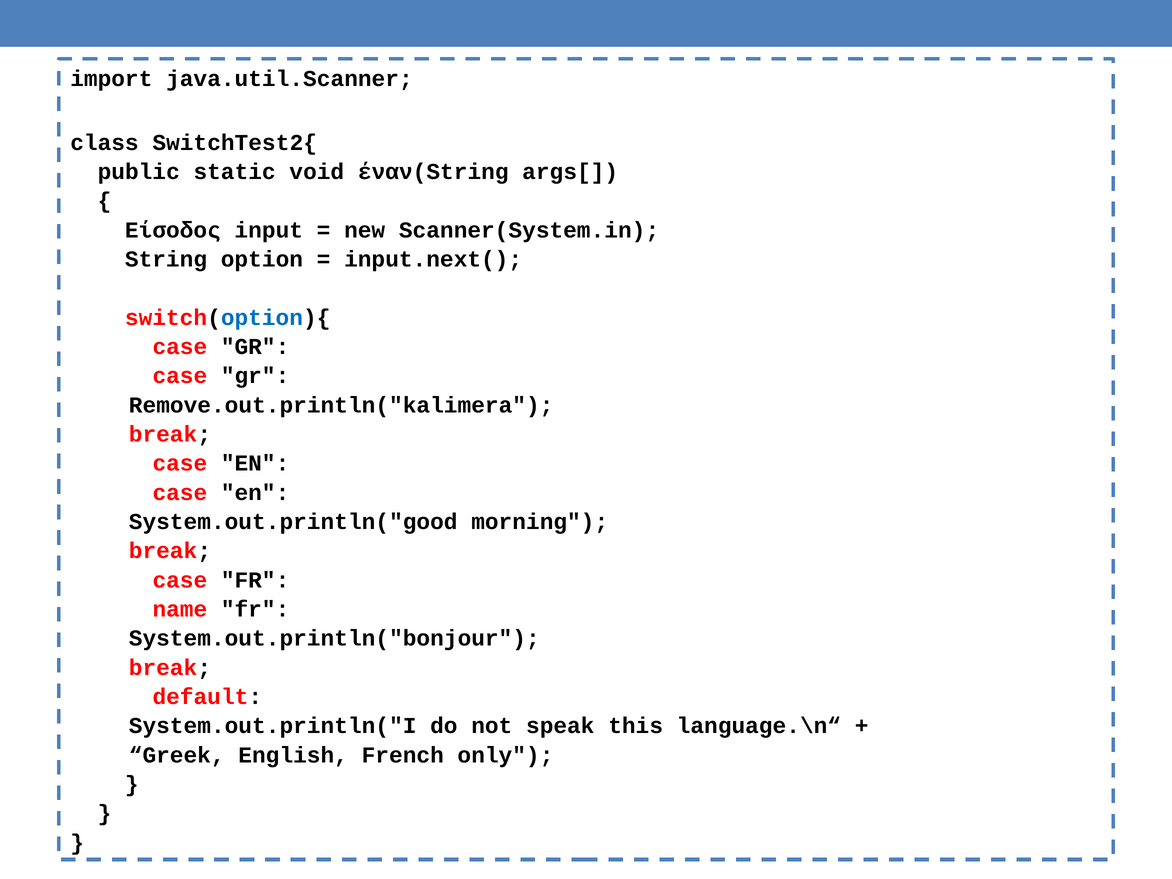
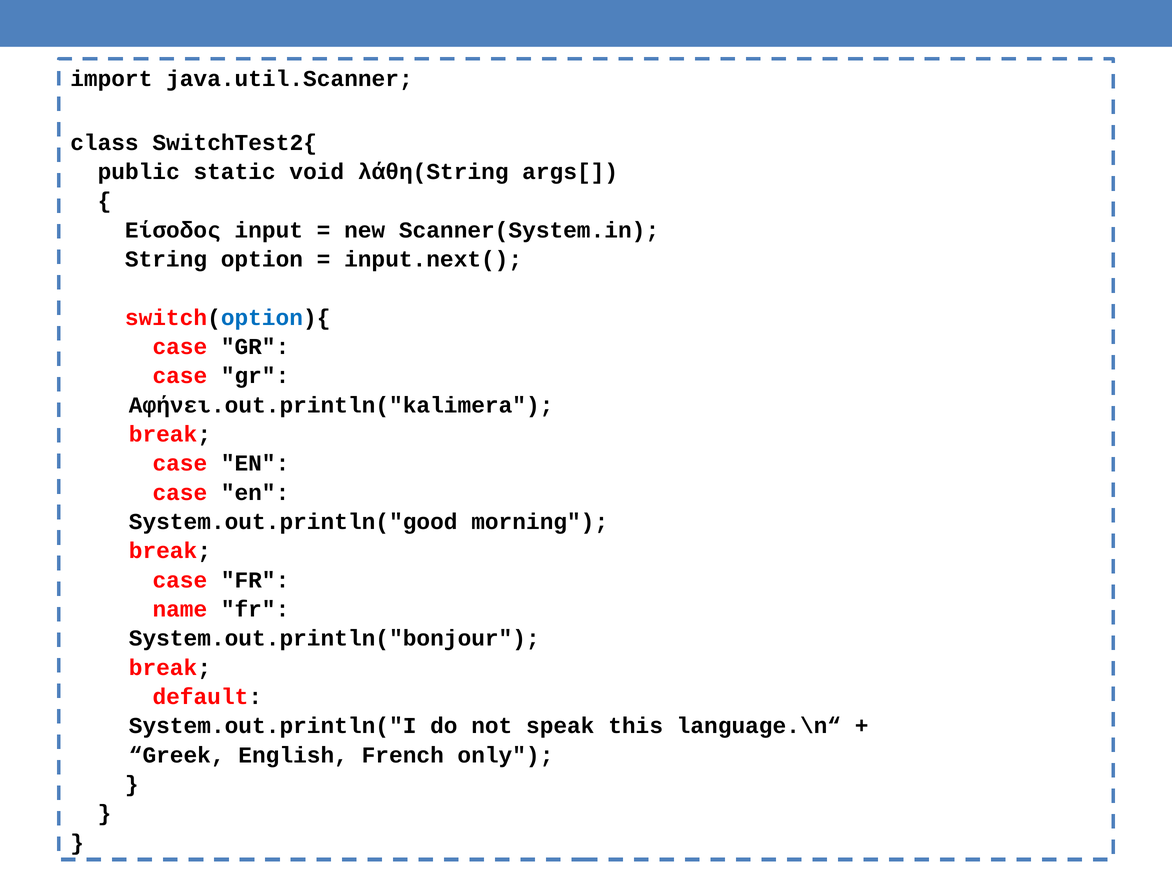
έναν(String: έναν(String -> λάθη(String
Remove.out.println("kalimera: Remove.out.println("kalimera -> Αφήνει.out.println("kalimera
